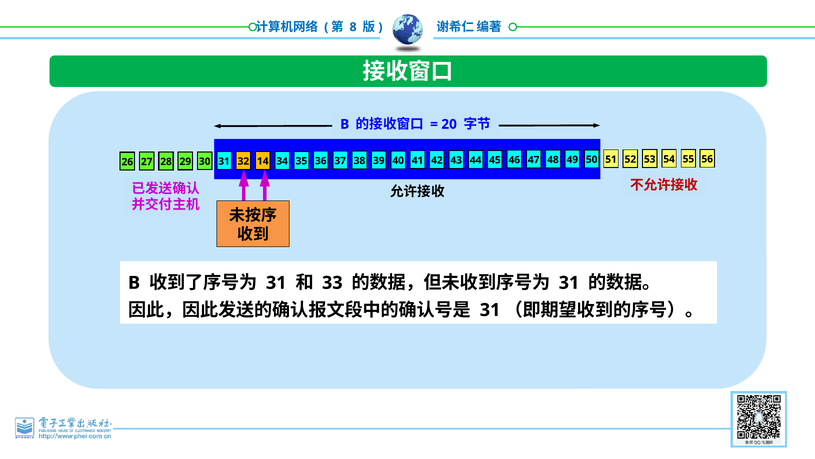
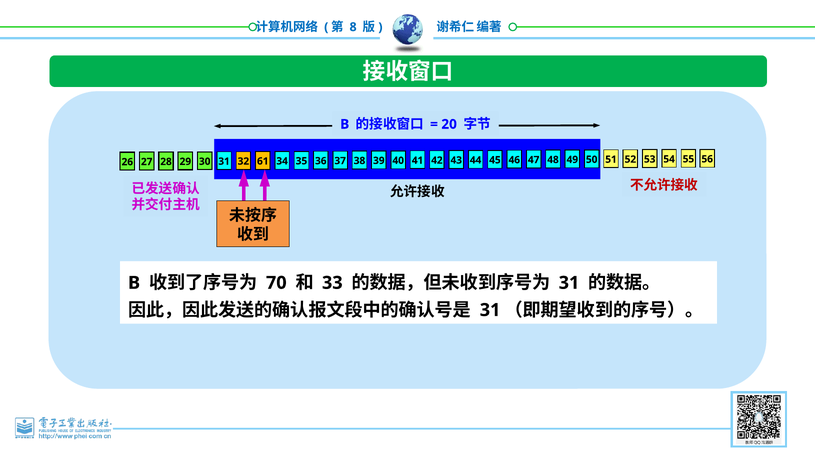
14: 14 -> 61
31 at (276, 283): 31 -> 70
